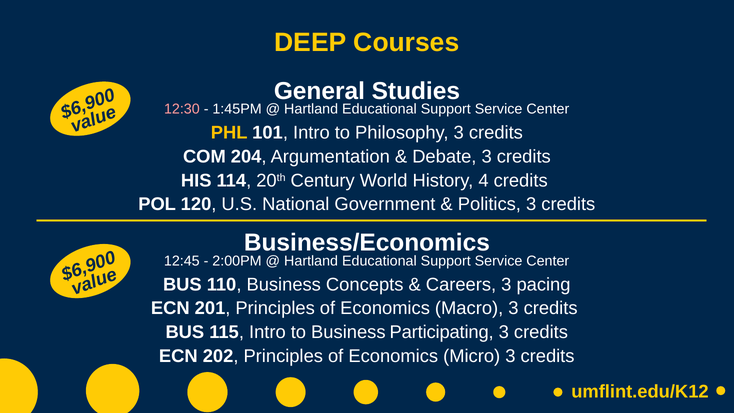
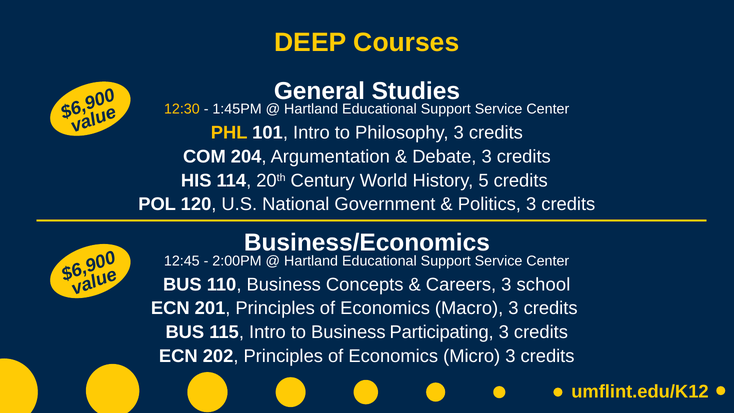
12:30 colour: pink -> yellow
4: 4 -> 5
pacing: pacing -> school
